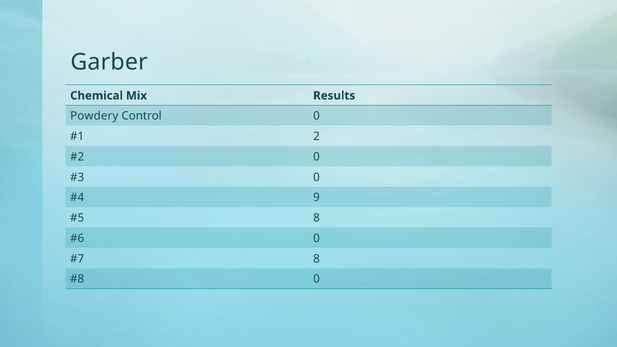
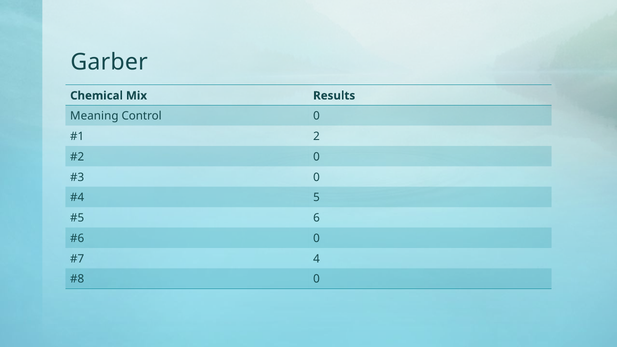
Powdery: Powdery -> Meaning
9: 9 -> 5
8 at (316, 218): 8 -> 6
8 at (316, 259): 8 -> 4
